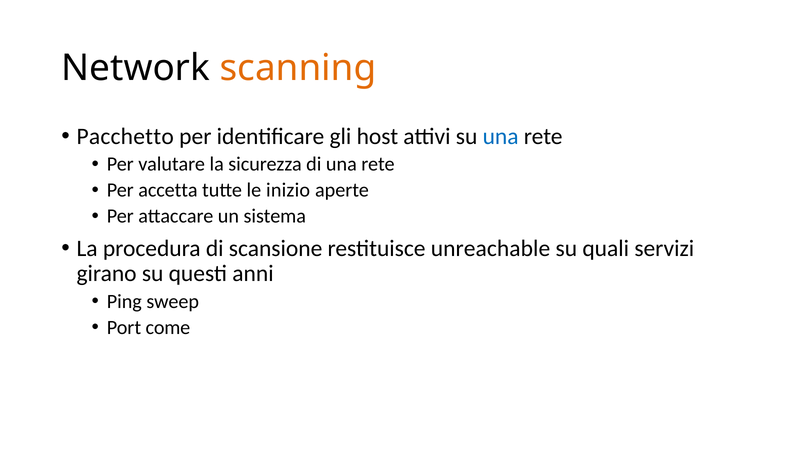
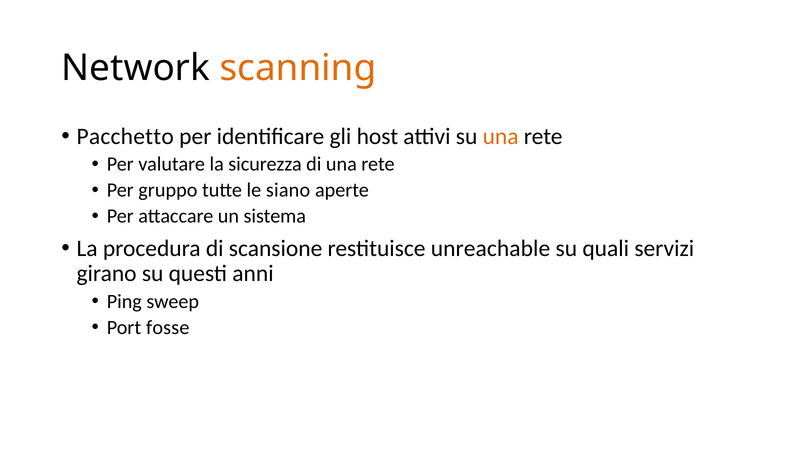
una at (501, 136) colour: blue -> orange
accetta: accetta -> gruppo
inizio: inizio -> siano
come: come -> fosse
